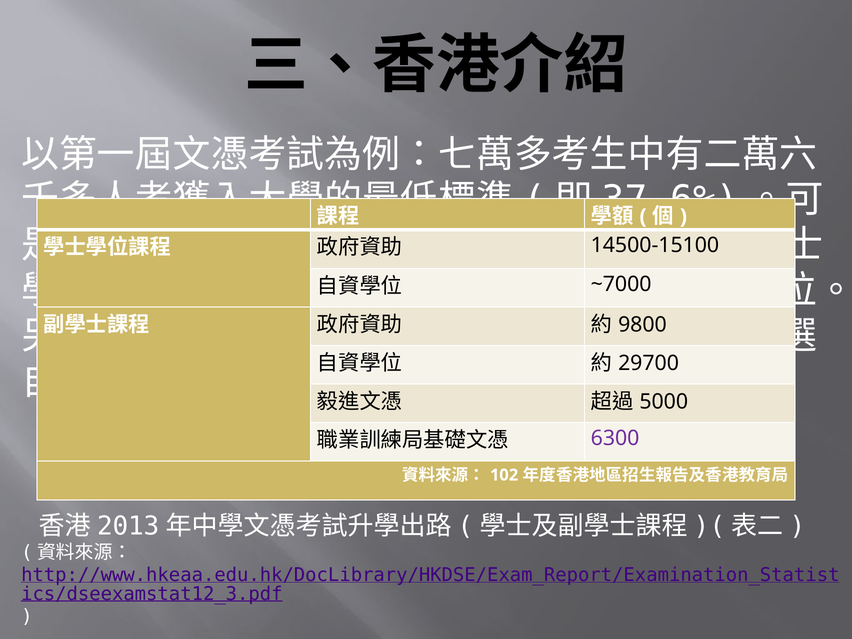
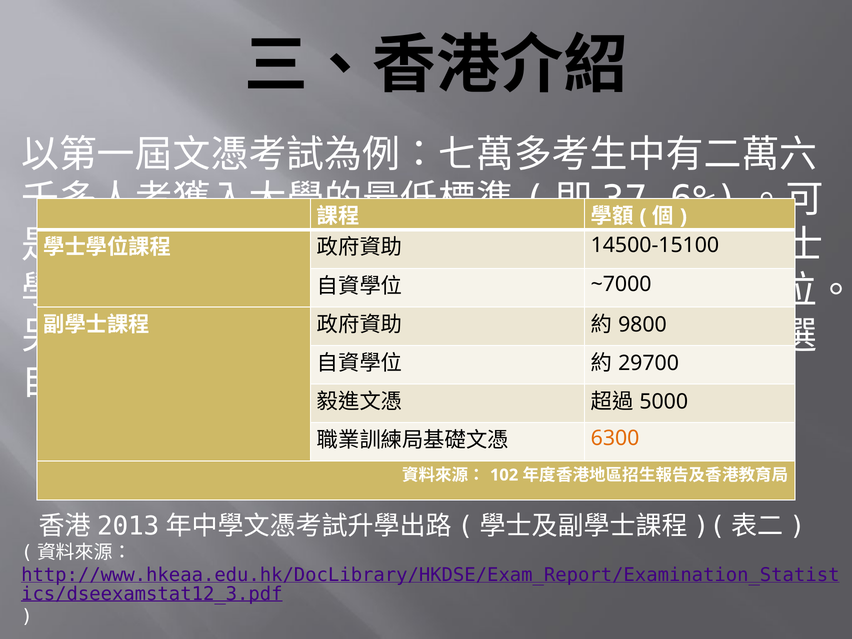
6300 colour: purple -> orange
